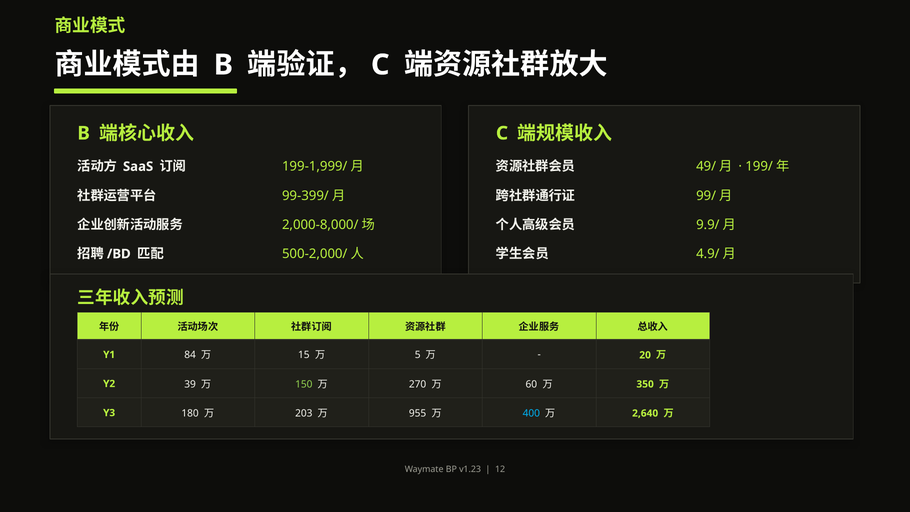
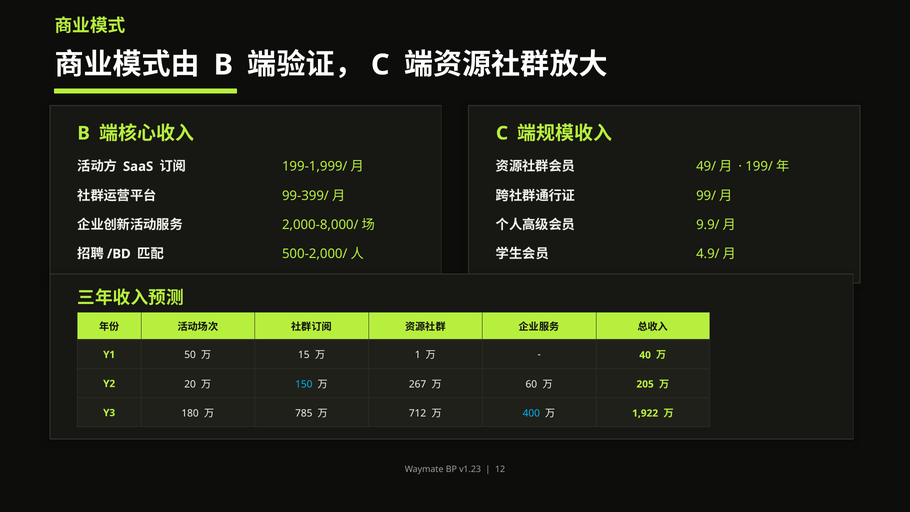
84: 84 -> 50
5: 5 -> 1
20: 20 -> 40
39: 39 -> 20
150 colour: light green -> light blue
270: 270 -> 267
350: 350 -> 205
203: 203 -> 785
955: 955 -> 712
2,640: 2,640 -> 1,922
